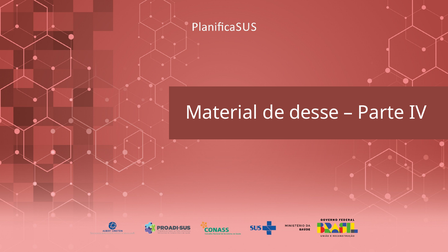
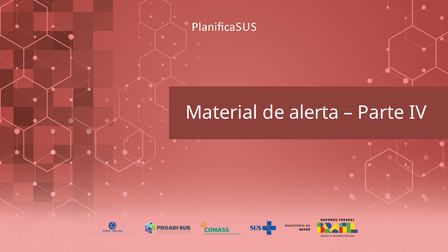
desse: desse -> alerta
